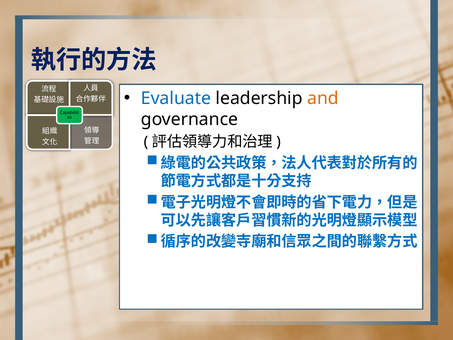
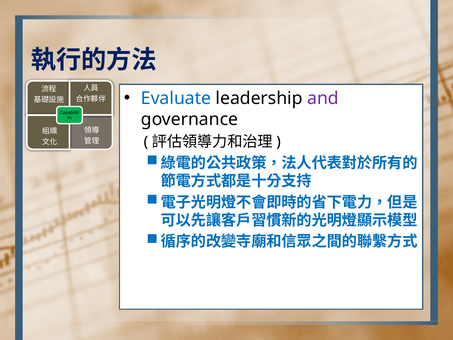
and colour: orange -> purple
